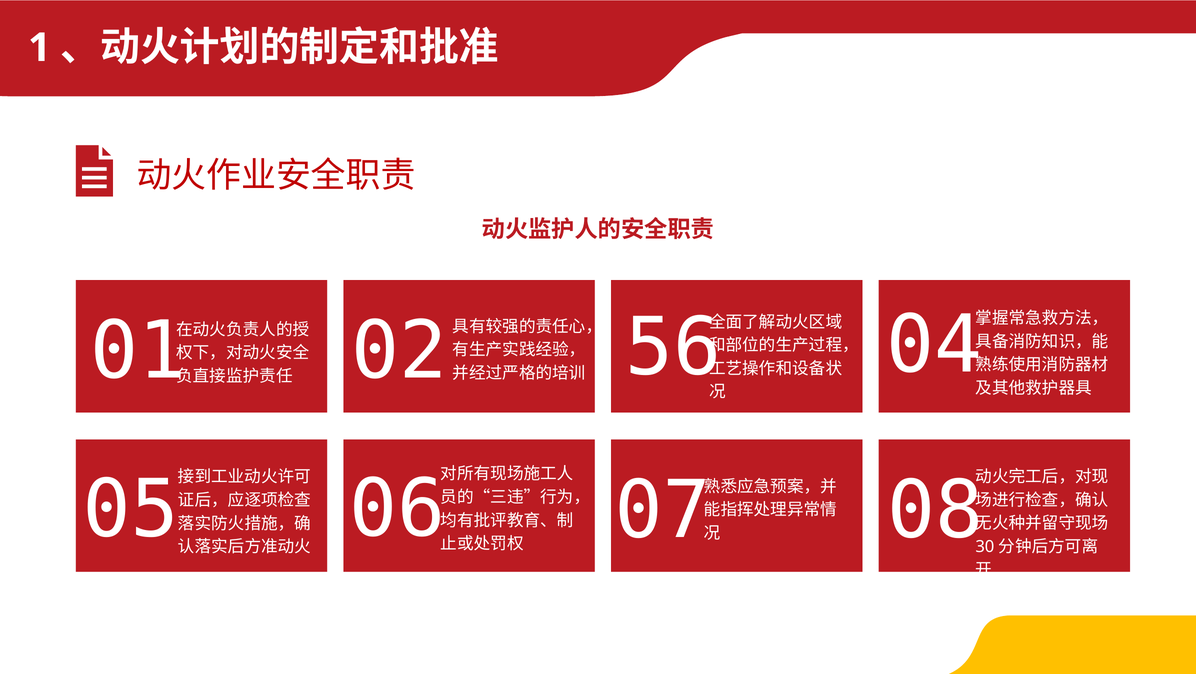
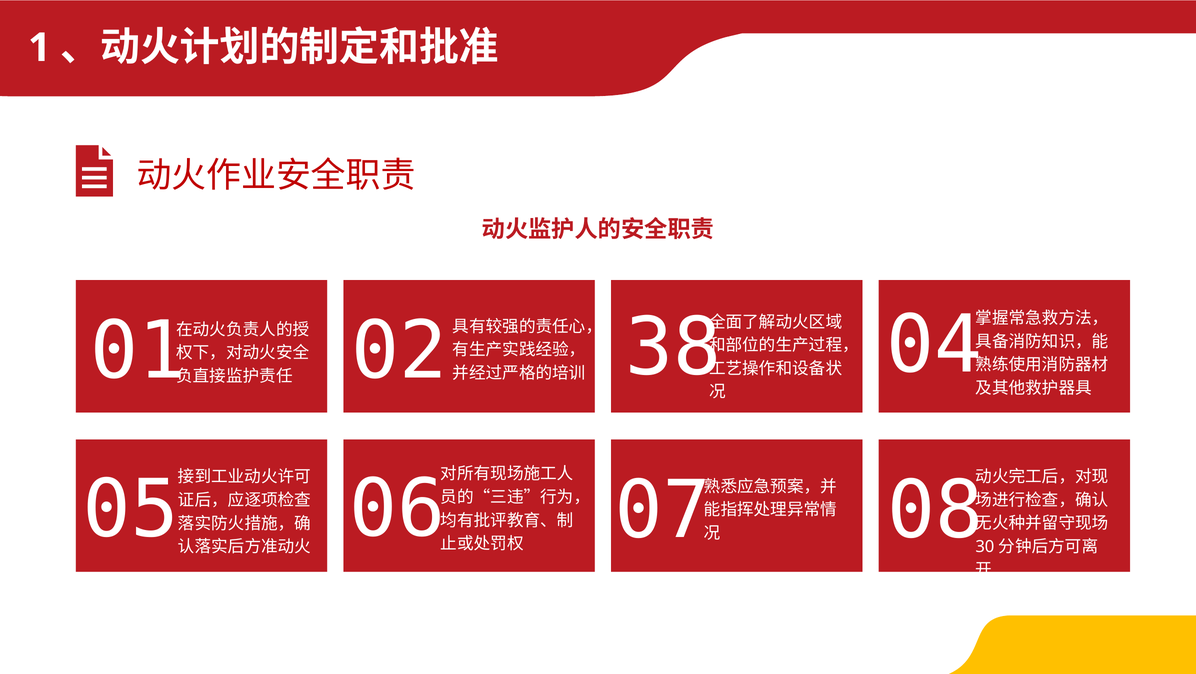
56: 56 -> 38
